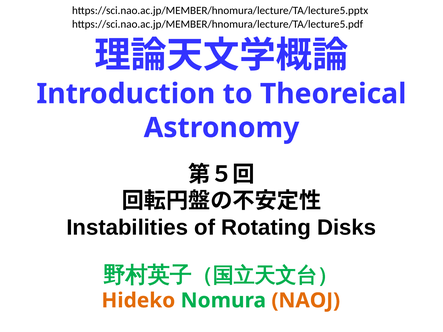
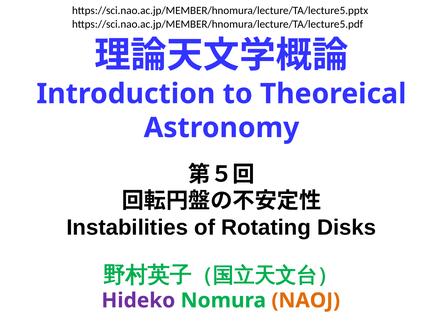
Hideko colour: orange -> purple
